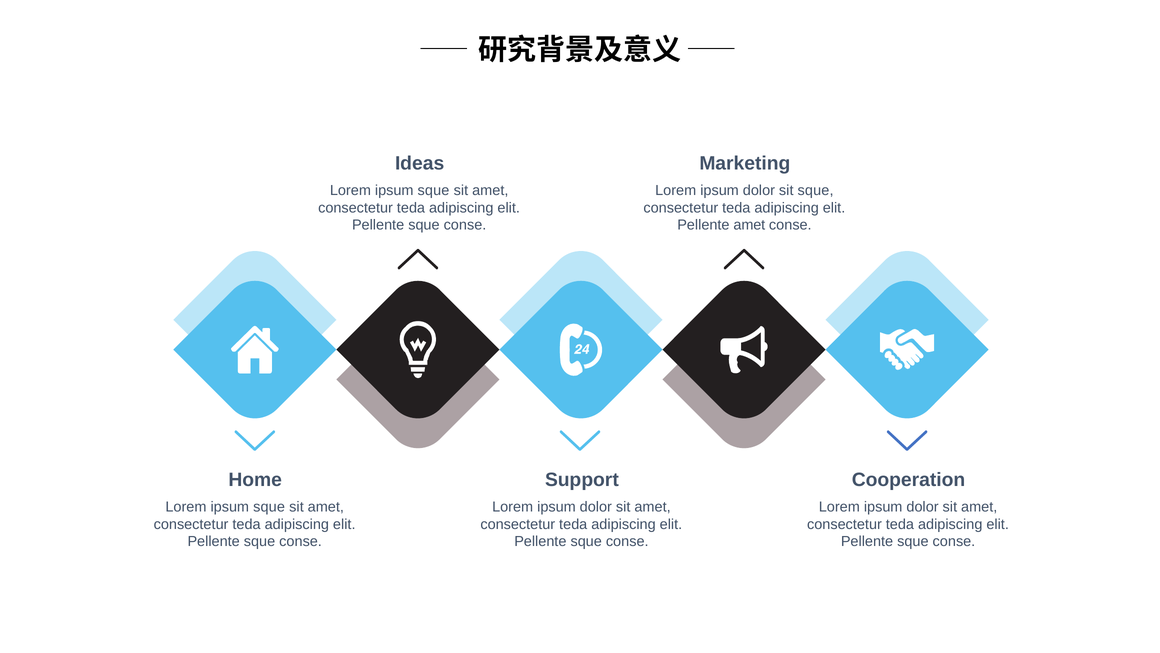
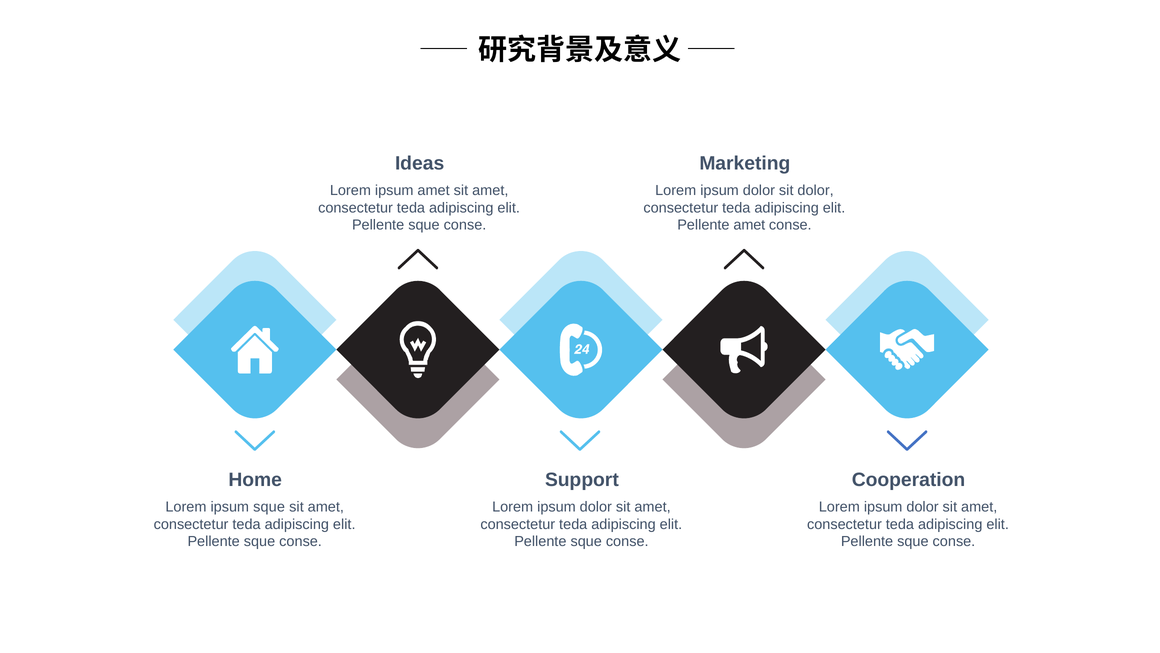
sque at (433, 190): sque -> amet
sit sque: sque -> dolor
